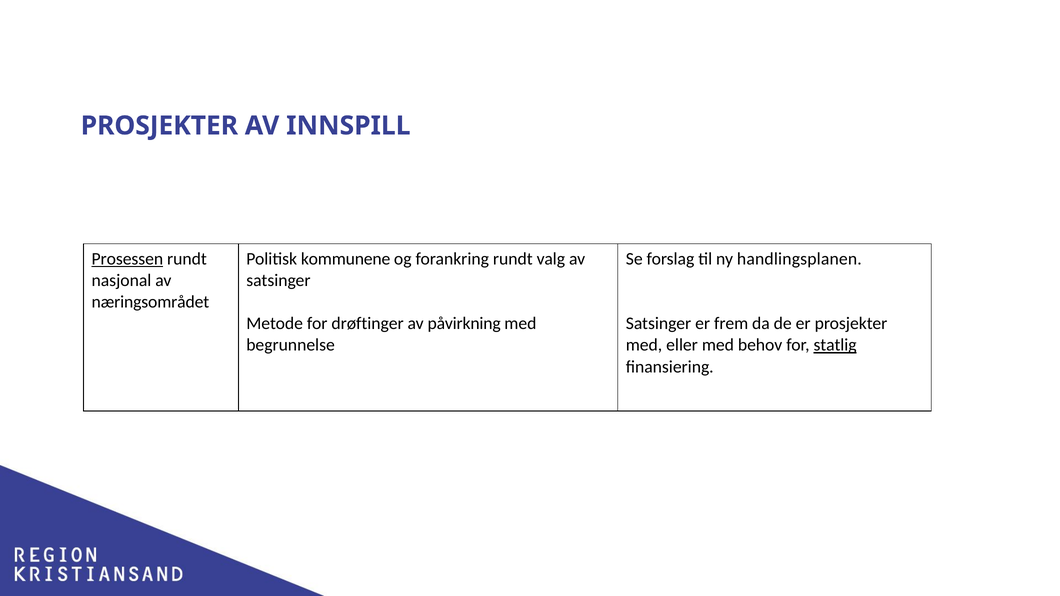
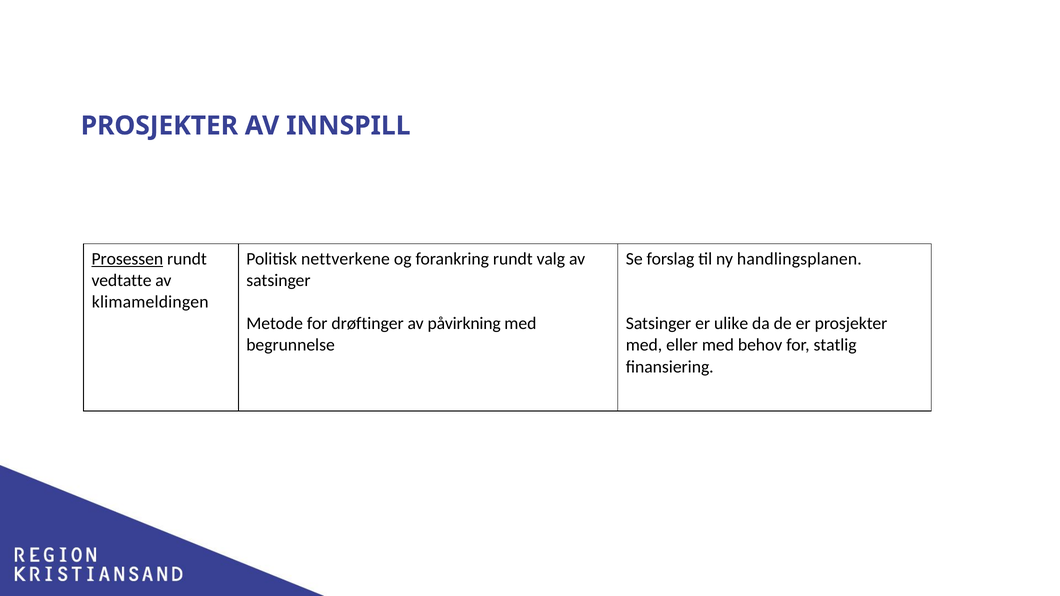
kommunene: kommunene -> nettverkene
nasjonal: nasjonal -> vedtatte
næringsområdet: næringsområdet -> klimameldingen
frem: frem -> ulike
statlig underline: present -> none
